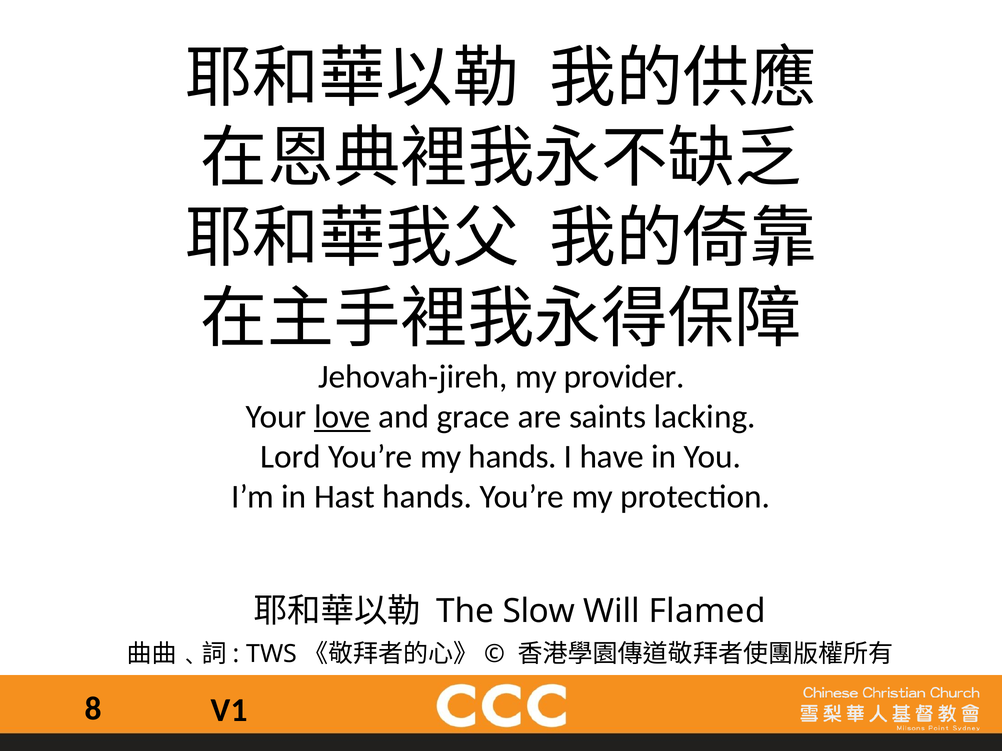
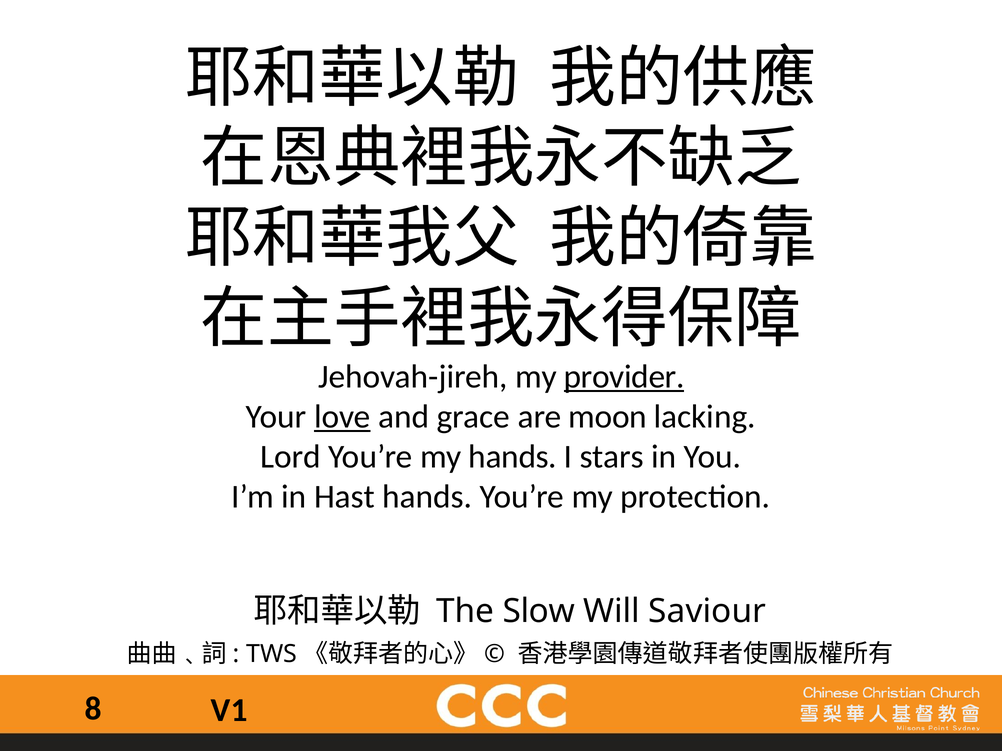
provider underline: none -> present
saints: saints -> moon
have: have -> stars
Flamed: Flamed -> Saviour
